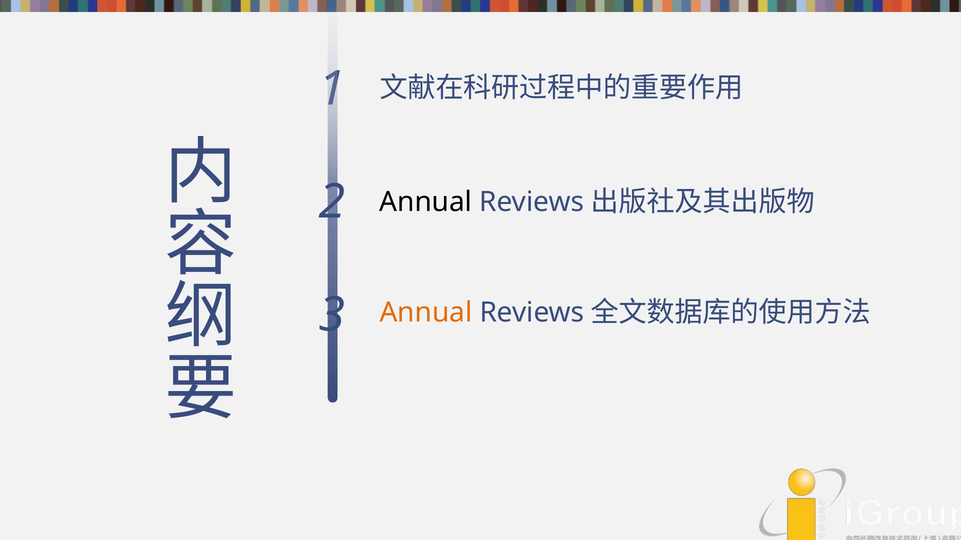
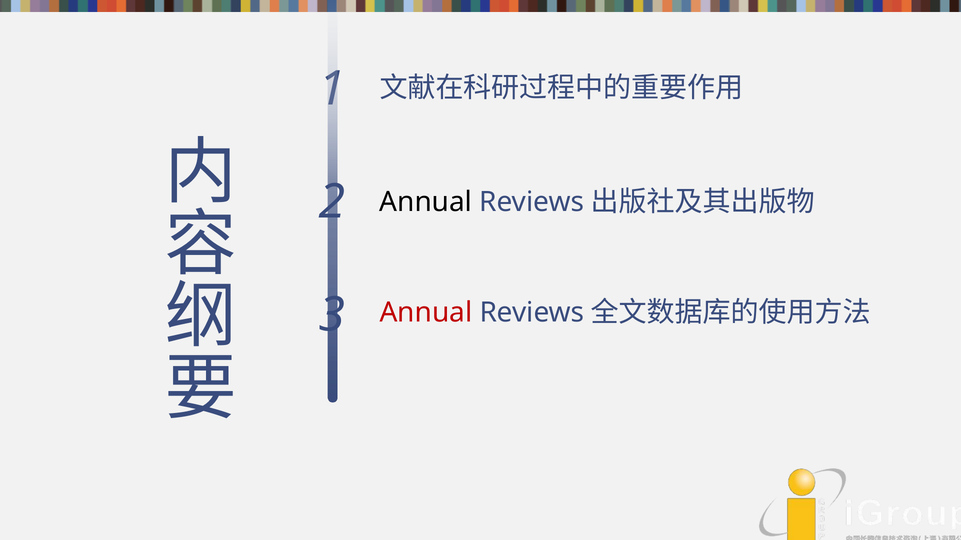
Annual at (426, 313) colour: orange -> red
